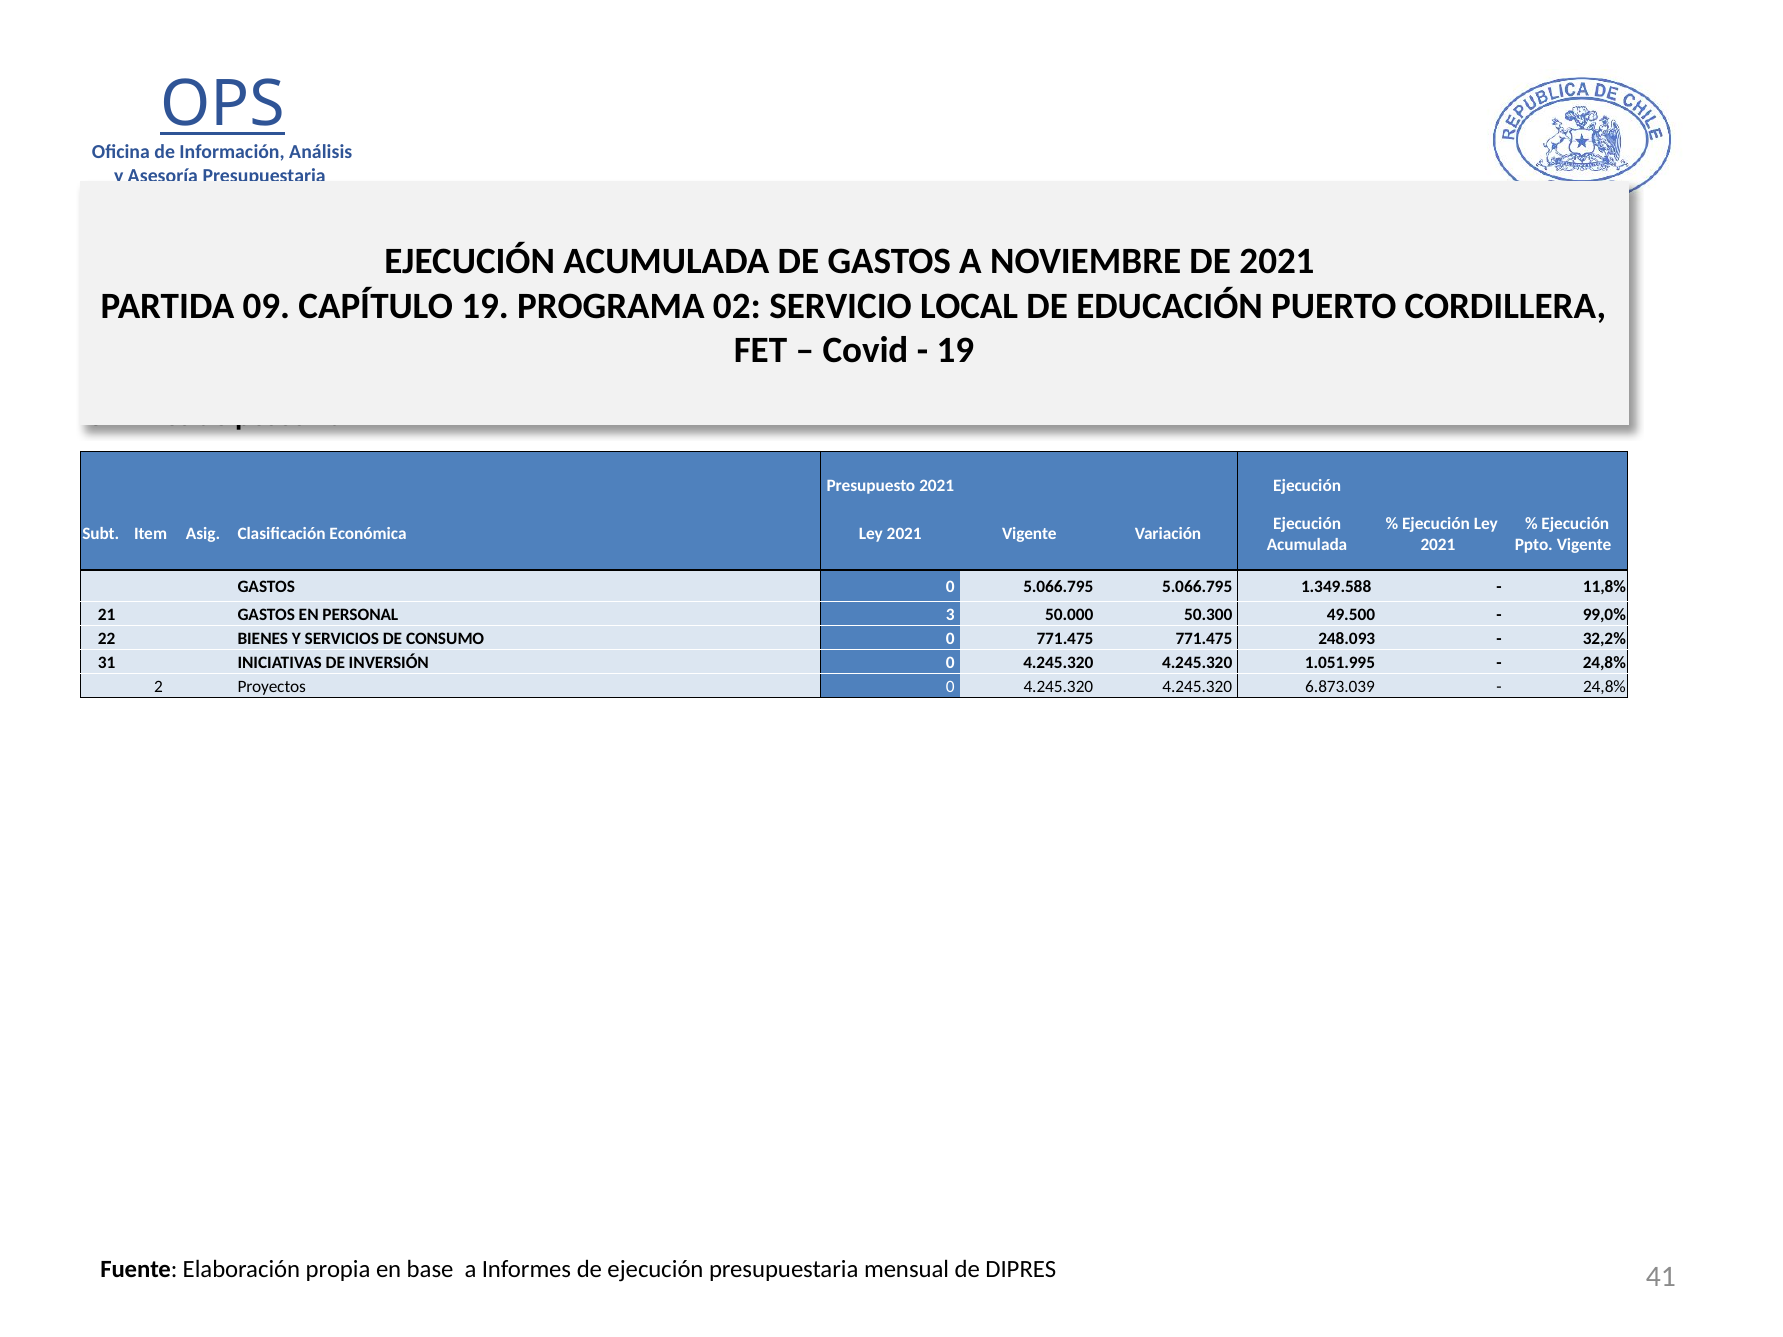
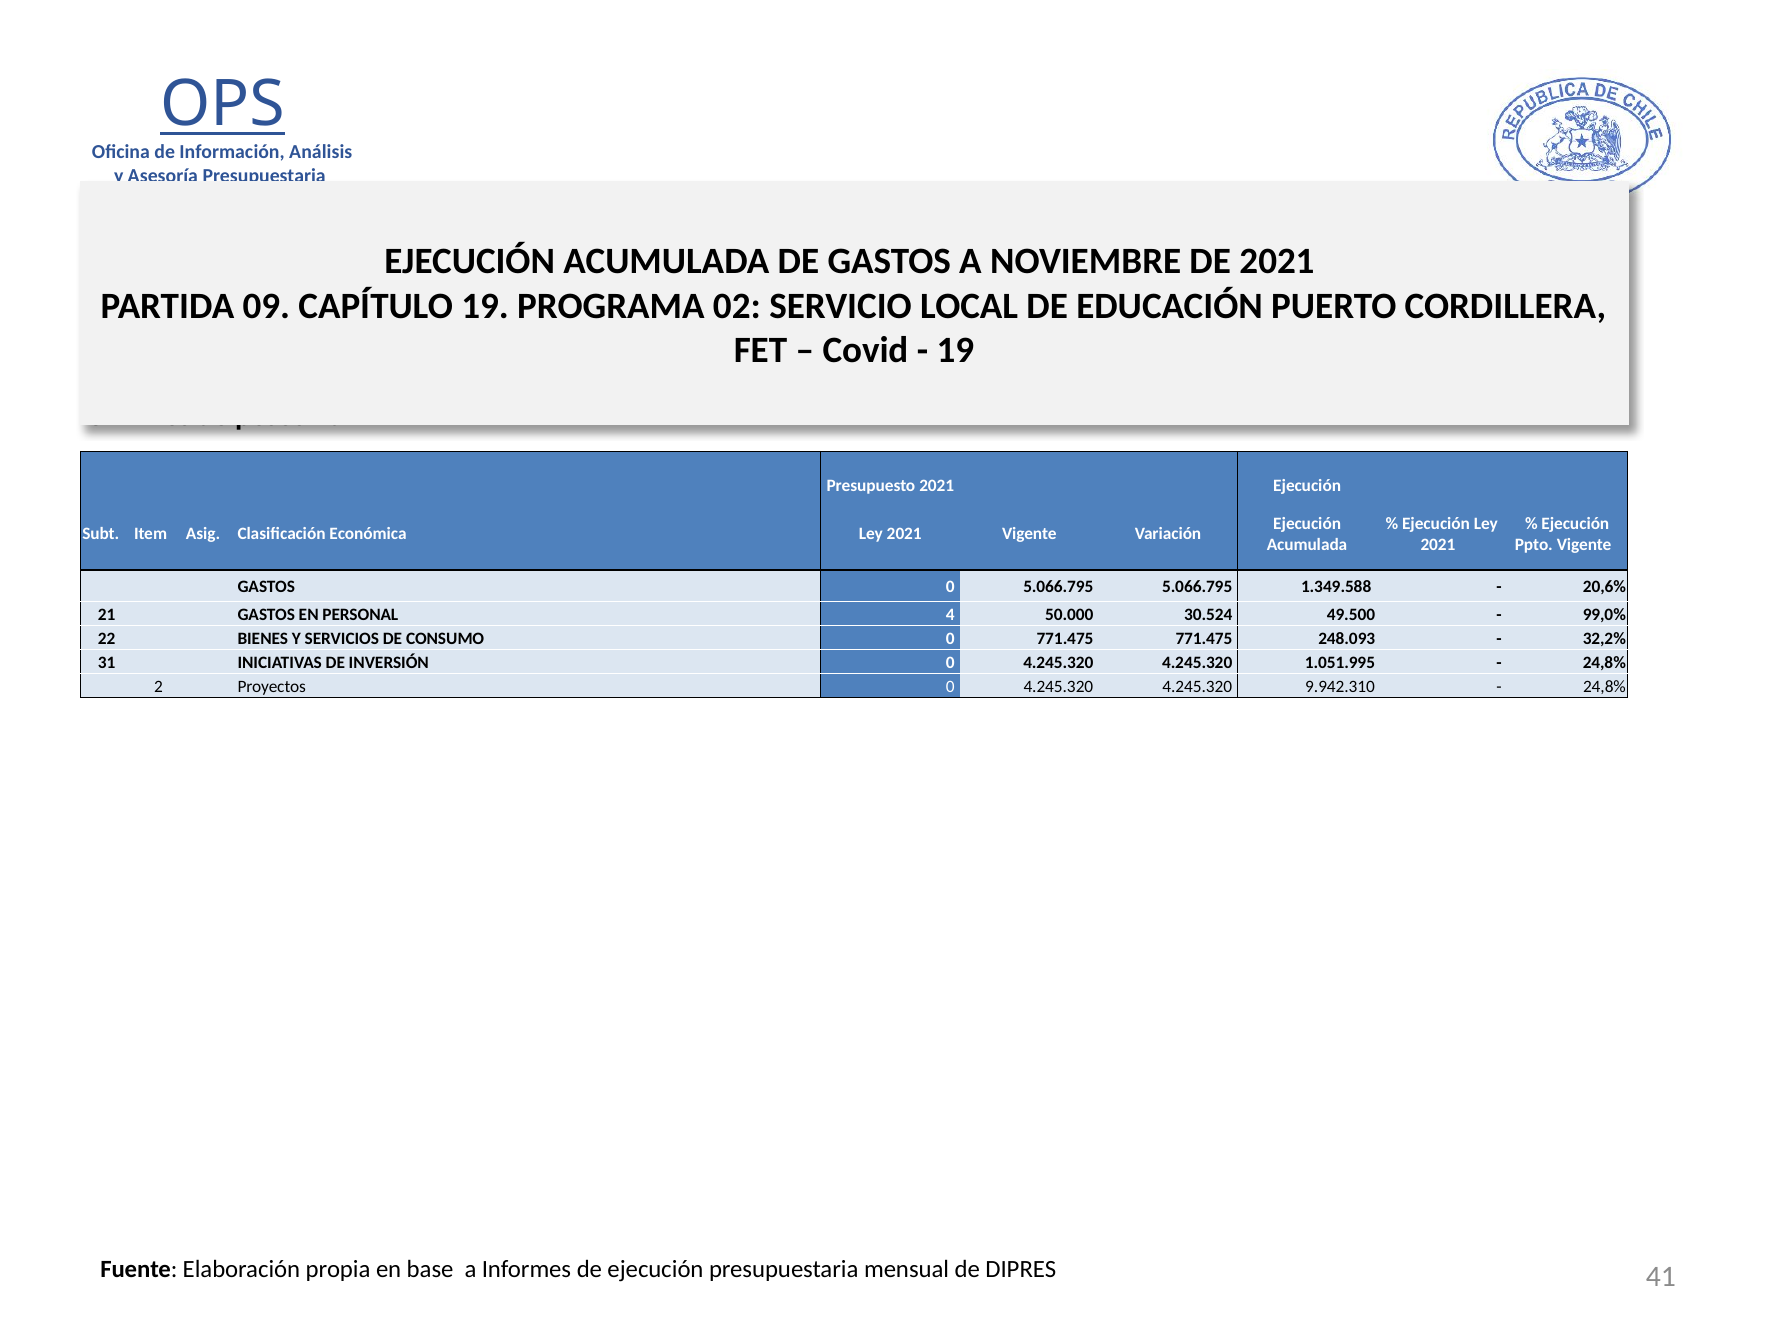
11,8%: 11,8% -> 20,6%
3: 3 -> 4
50.300: 50.300 -> 30.524
6.873.039: 6.873.039 -> 9.942.310
